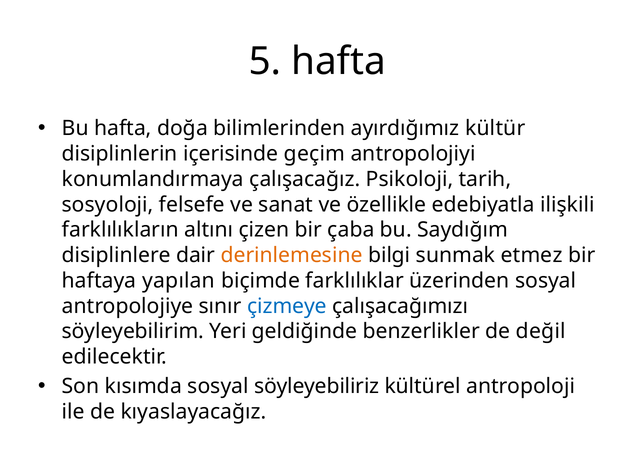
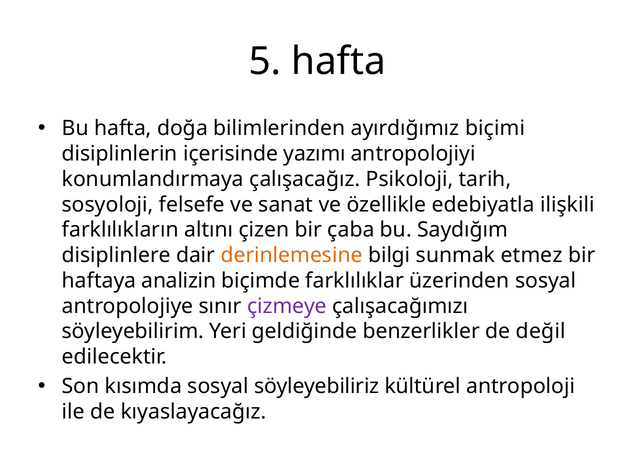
kültür: kültür -> biçimi
geçim: geçim -> yazımı
yapılan: yapılan -> analizin
çizmeye colour: blue -> purple
